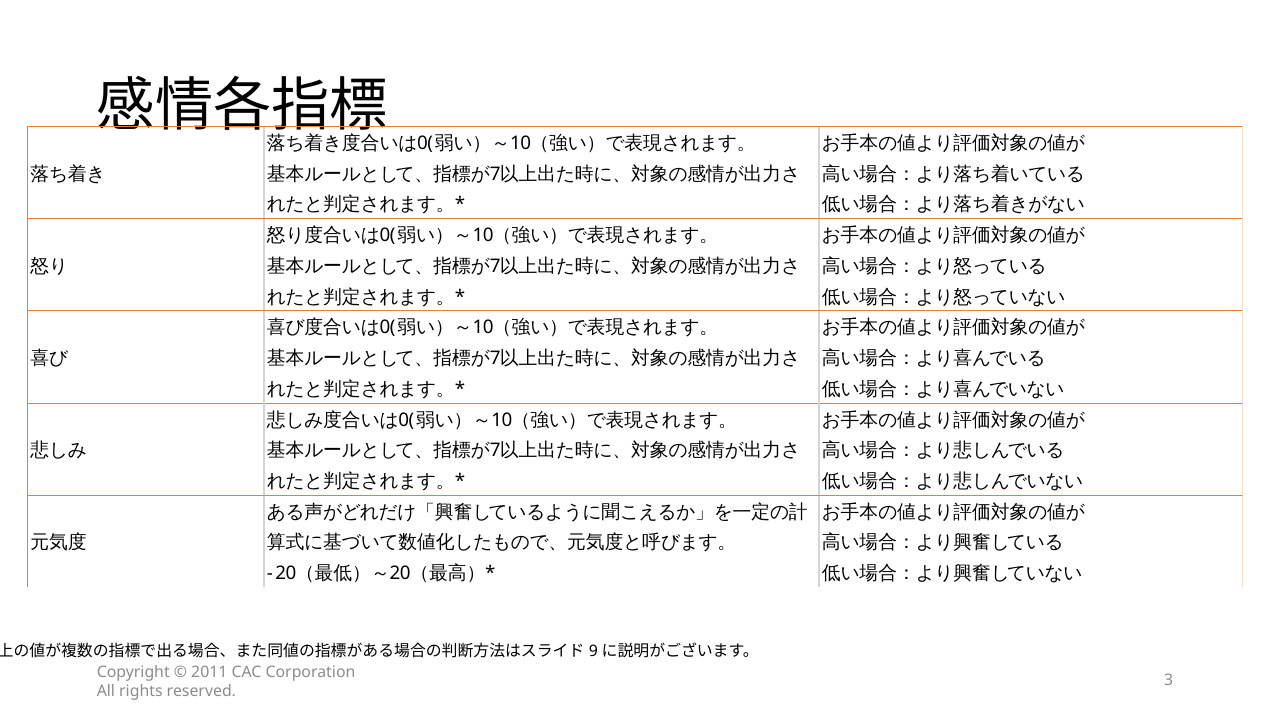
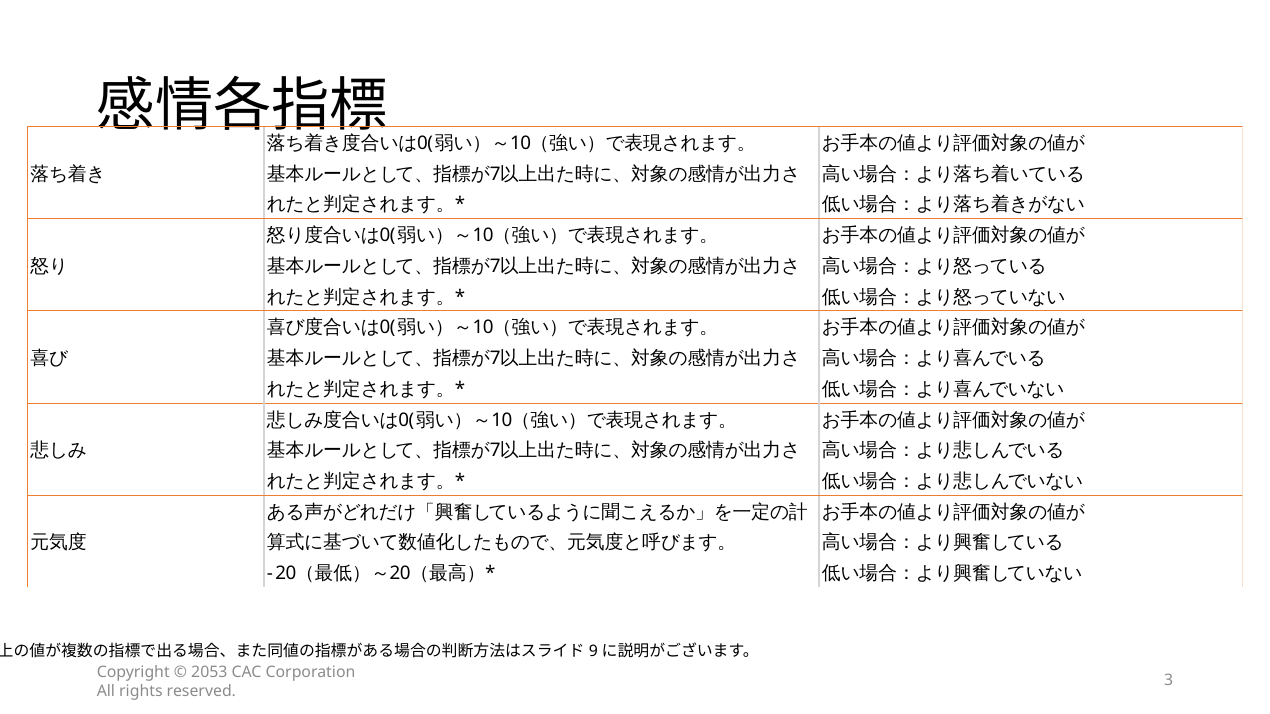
2011: 2011 -> 2053
